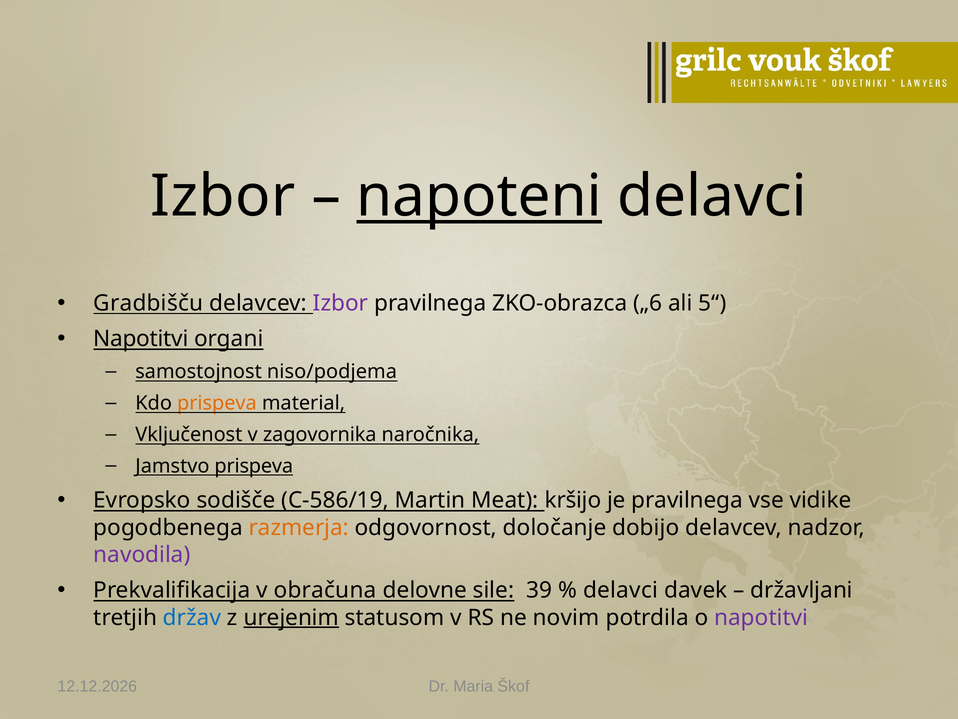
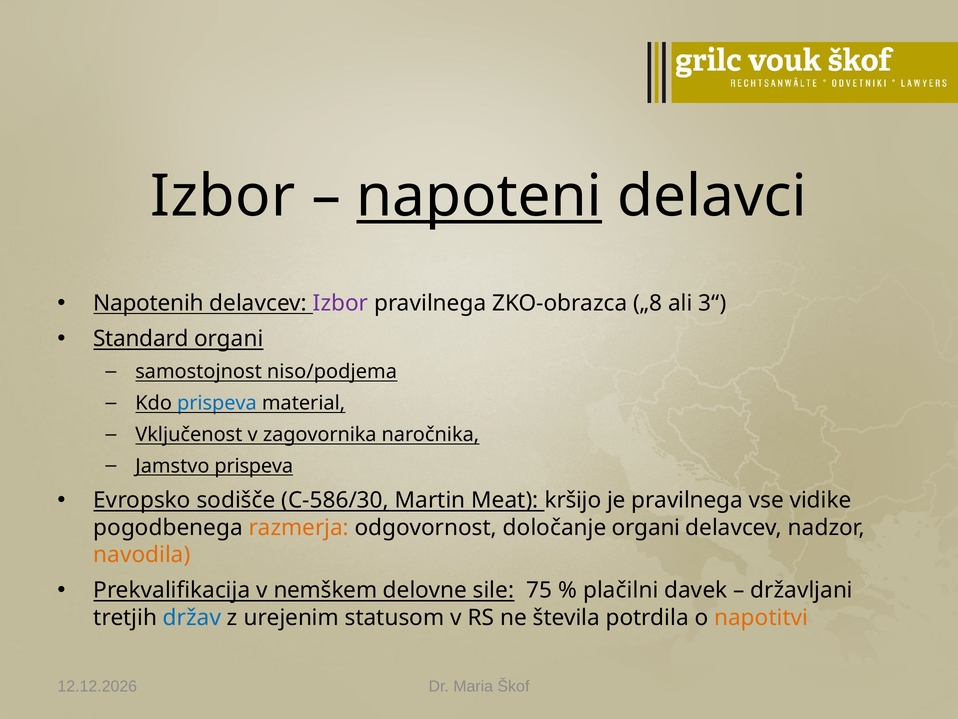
Gradbišču: Gradbišču -> Napotenih
„6: „6 -> „8
5“: 5“ -> 3“
Napotitvi at (141, 339): Napotitvi -> Standard
prispeva at (217, 403) colour: orange -> blue
C-586/19: C-586/19 -> C-586/30
določanje dobijo: dobijo -> organi
navodila colour: purple -> orange
obračuna: obračuna -> nemškem
39: 39 -> 75
delavci at (621, 590): delavci -> plačilni
urejenim underline: present -> none
novim: novim -> števila
napotitvi at (761, 617) colour: purple -> orange
